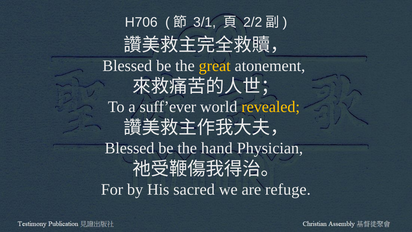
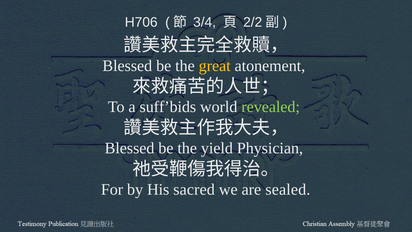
3/1: 3/1 -> 3/4
suff’ever: suff’ever -> suff’bids
revealed colour: yellow -> light green
hand: hand -> yield
refuge: refuge -> sealed
